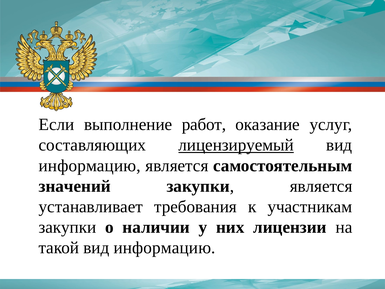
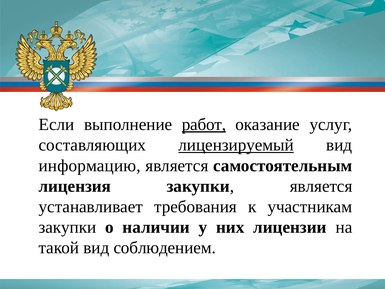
работ underline: none -> present
значений: значений -> лицензия
такой вид информацию: информацию -> соблюдением
